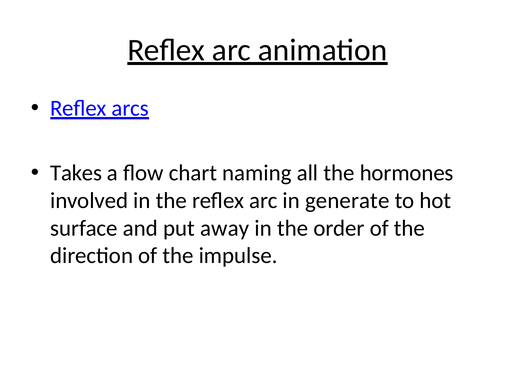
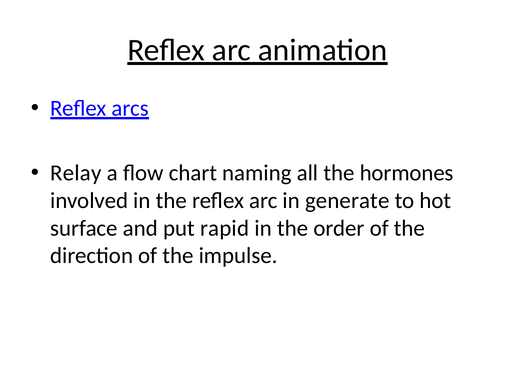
Takes: Takes -> Relay
away: away -> rapid
